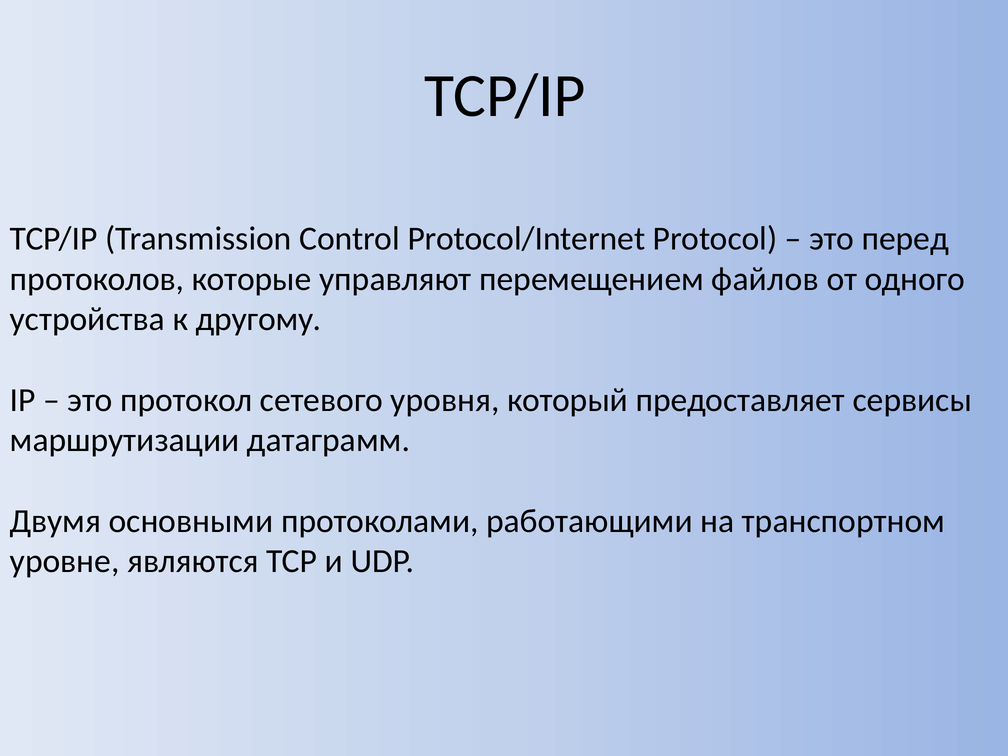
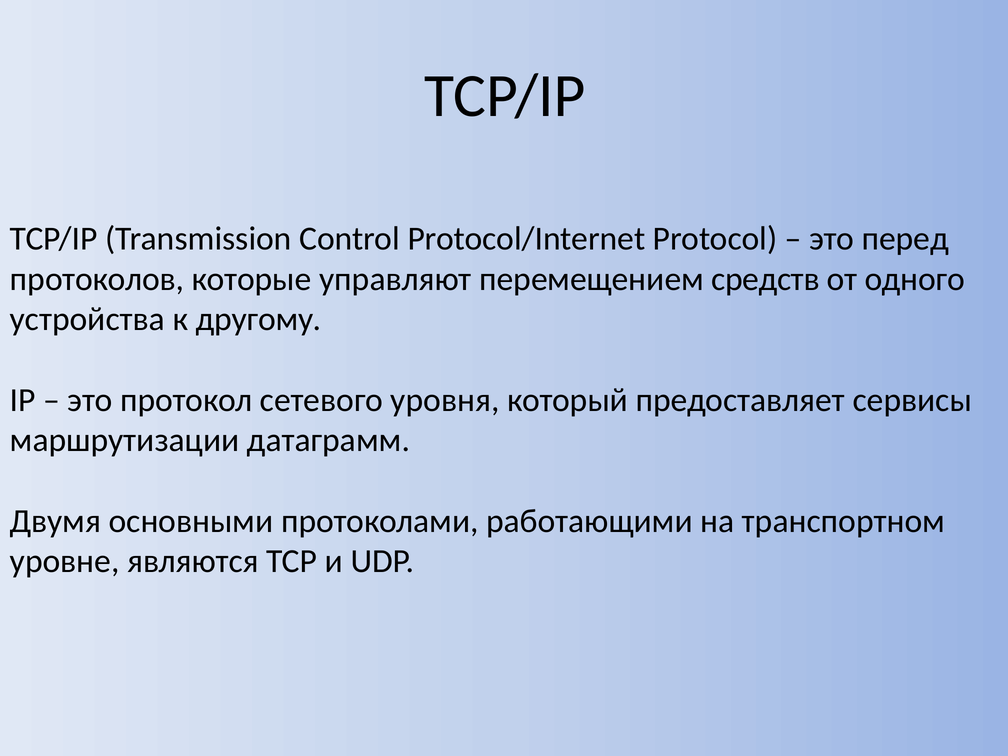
файлов: файлов -> средств
